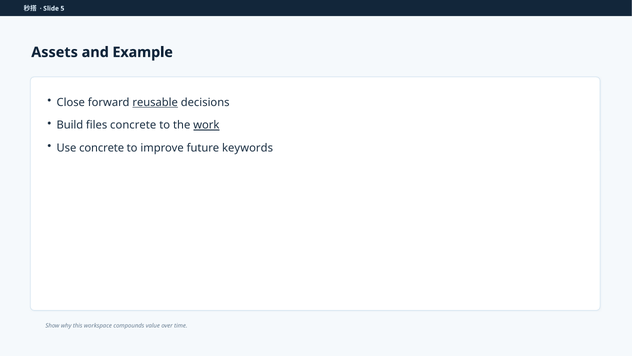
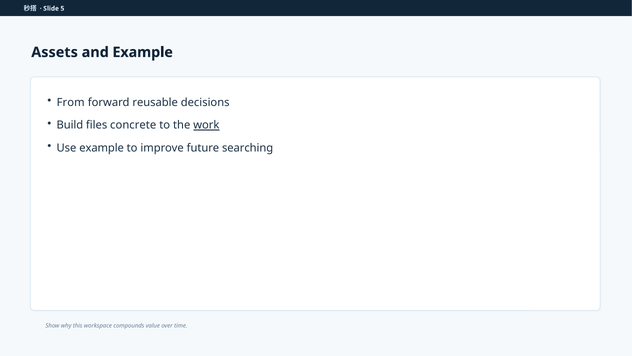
Close: Close -> From
reusable underline: present -> none
Use concrete: concrete -> example
keywords: keywords -> searching
